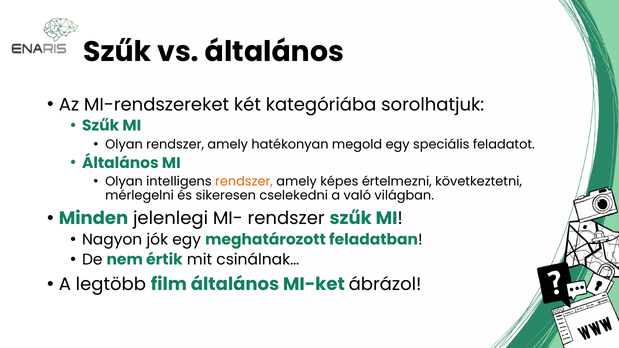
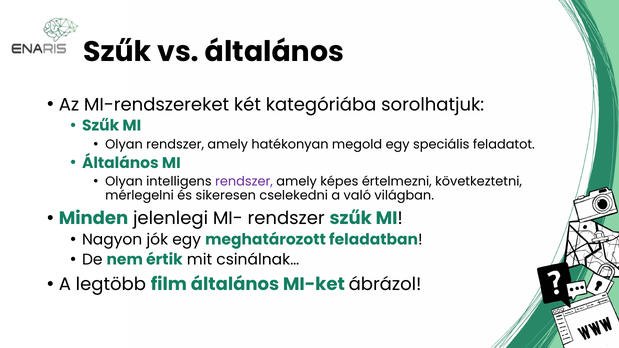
rendszer at (244, 182) colour: orange -> purple
